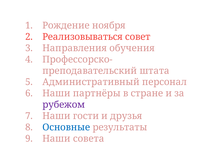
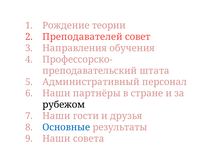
ноября: ноября -> теории
Реализовываться: Реализовываться -> Преподавателей
рубежом colour: purple -> black
